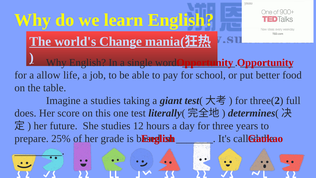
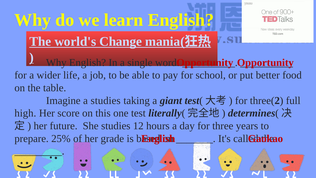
allow: allow -> wider
does: does -> high
